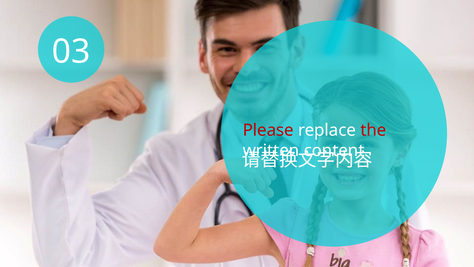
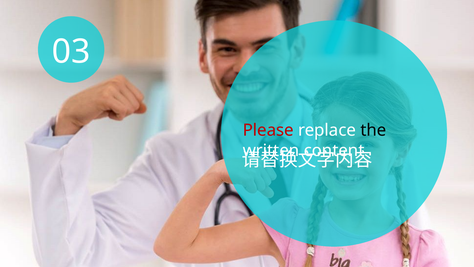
the colour: red -> black
